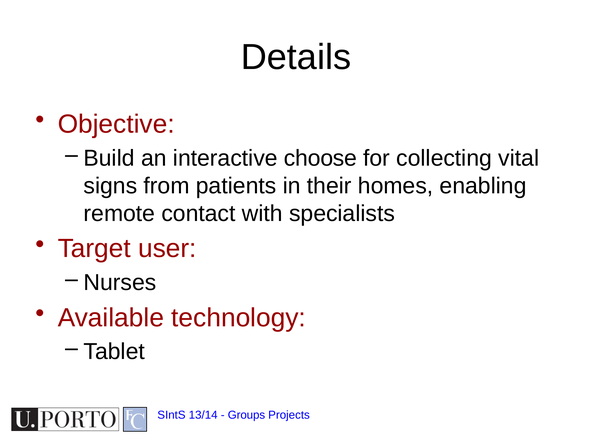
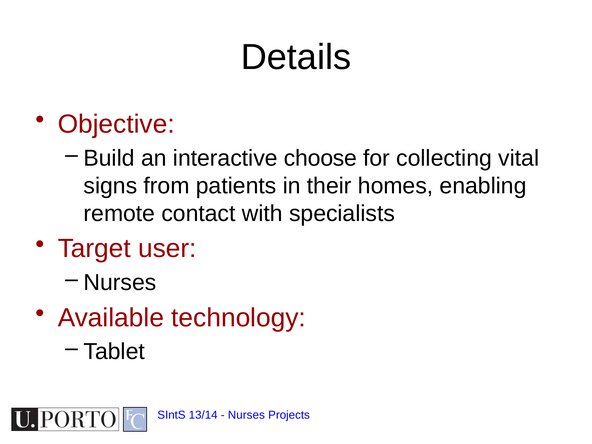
Groups at (246, 415): Groups -> Nurses
